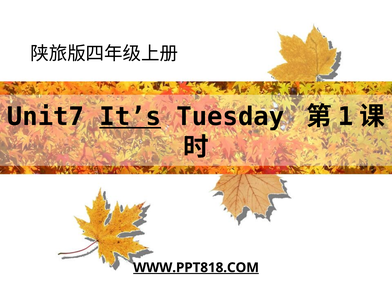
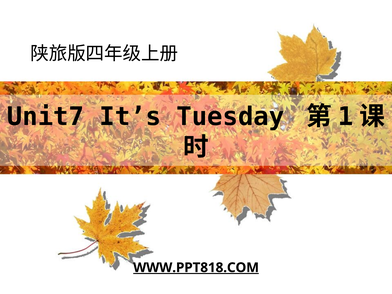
It’s underline: present -> none
